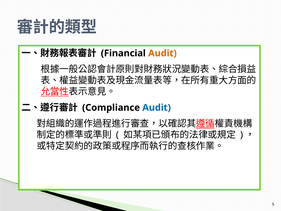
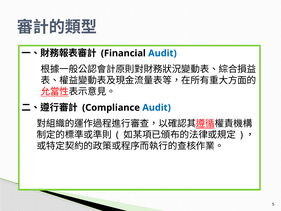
Audit at (162, 53) colour: orange -> blue
